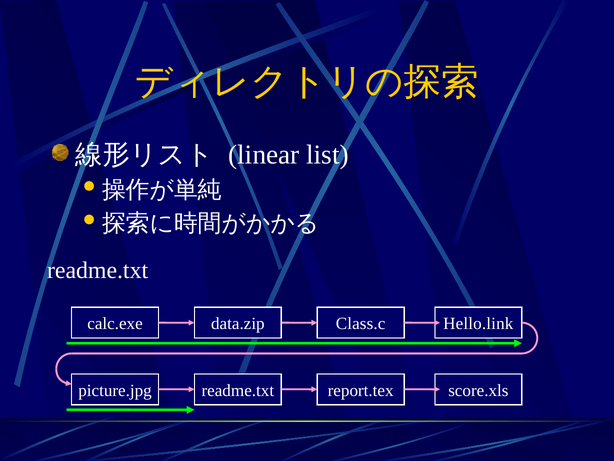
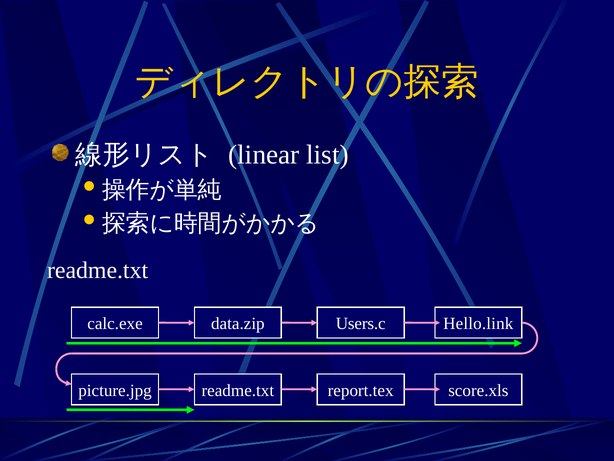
Class.c: Class.c -> Users.c
